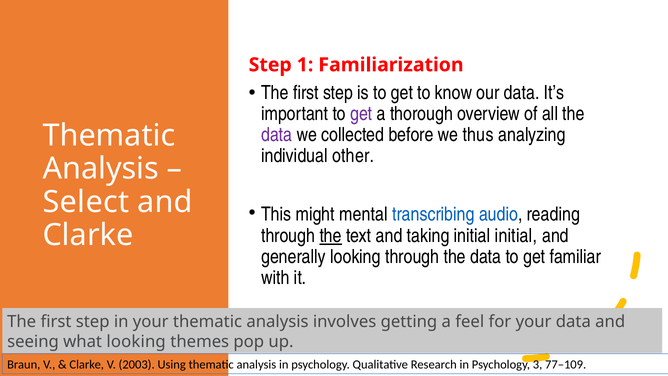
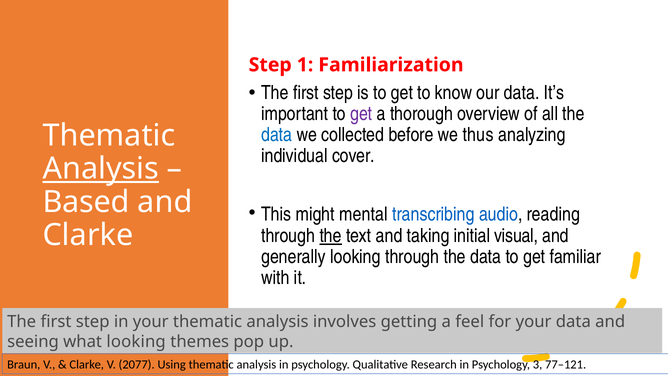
data at (277, 135) colour: purple -> blue
other: other -> cover
Analysis at (101, 169) underline: none -> present
Select: Select -> Based
initial initial: initial -> visual
2003: 2003 -> 2077
77–109: 77–109 -> 77–121
